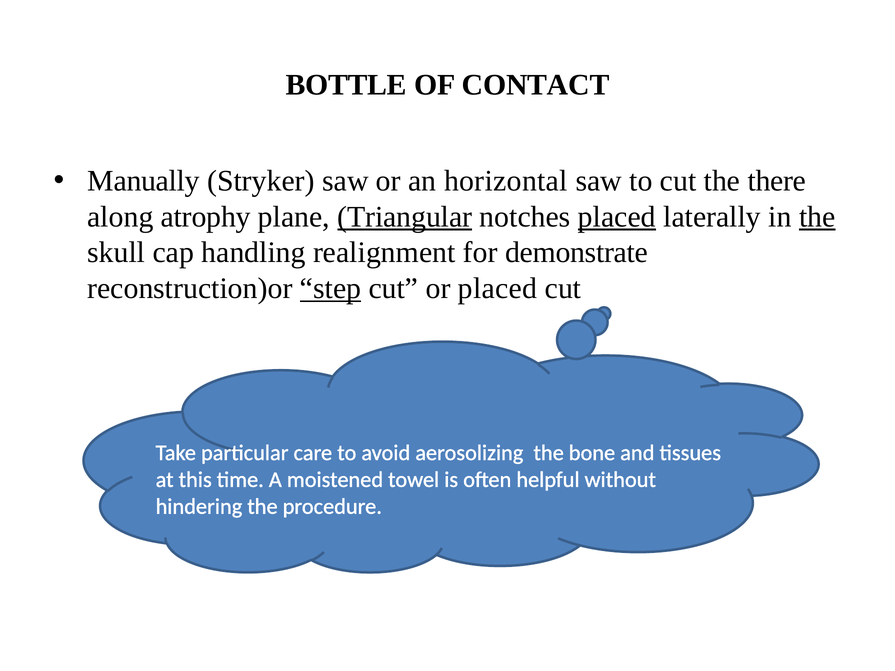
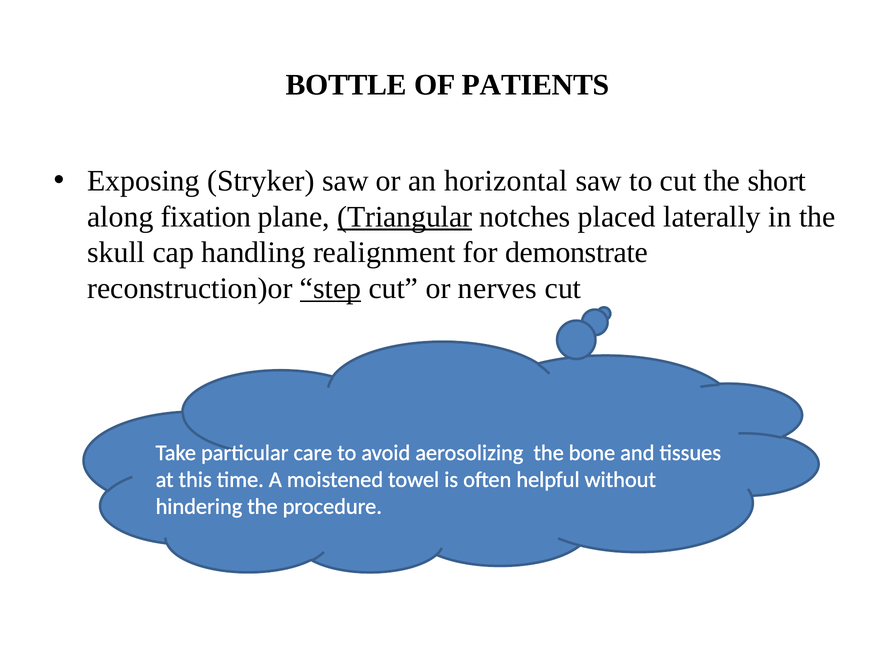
CONTACT: CONTACT -> PATIENTS
Manually: Manually -> Exposing
there: there -> short
atrophy: atrophy -> fixation
placed at (617, 217) underline: present -> none
the at (817, 217) underline: present -> none
or placed: placed -> nerves
